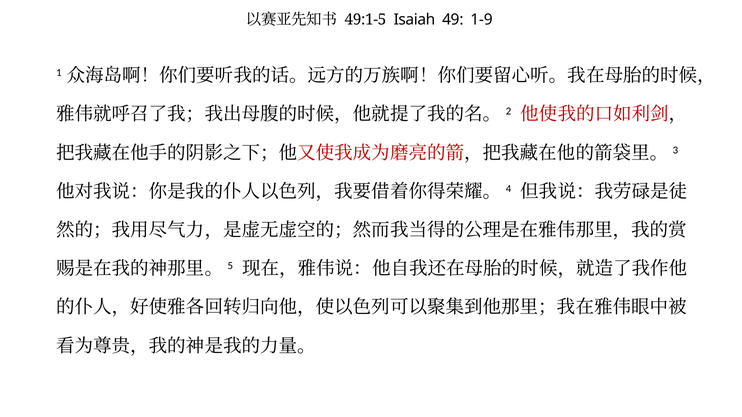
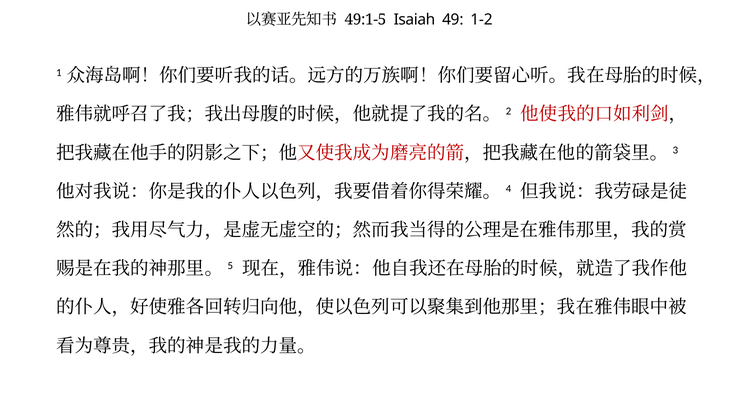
1-9: 1-9 -> 1-2
